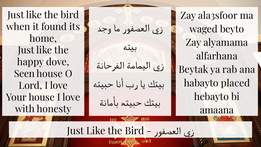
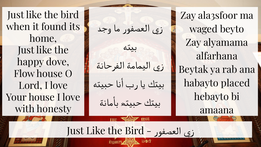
Seen: Seen -> Flow
